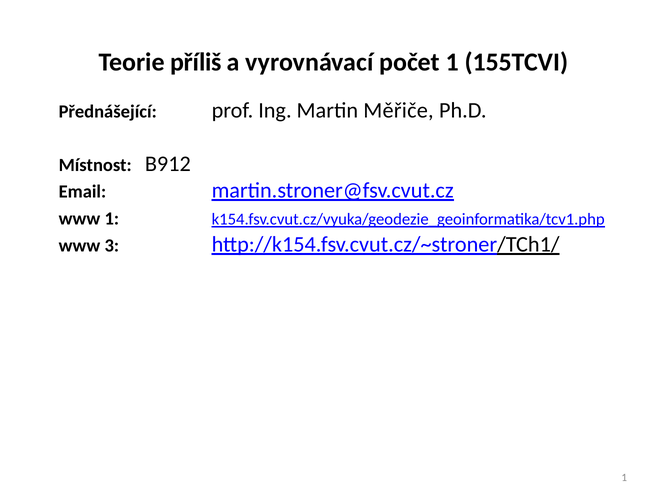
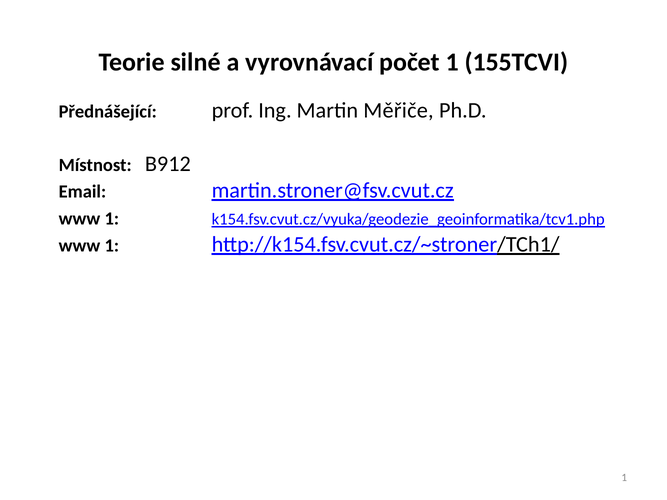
příliš: příliš -> silné
3 at (112, 246): 3 -> 1
